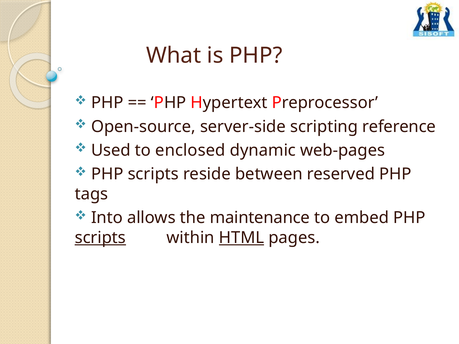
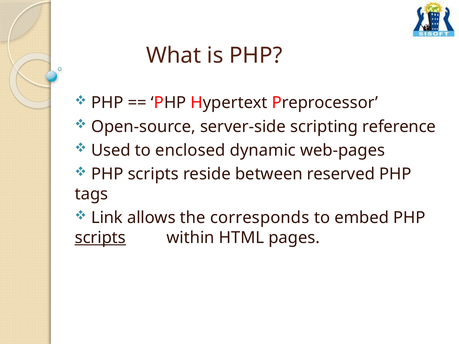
Into: Into -> Link
maintenance: maintenance -> corresponds
HTML underline: present -> none
